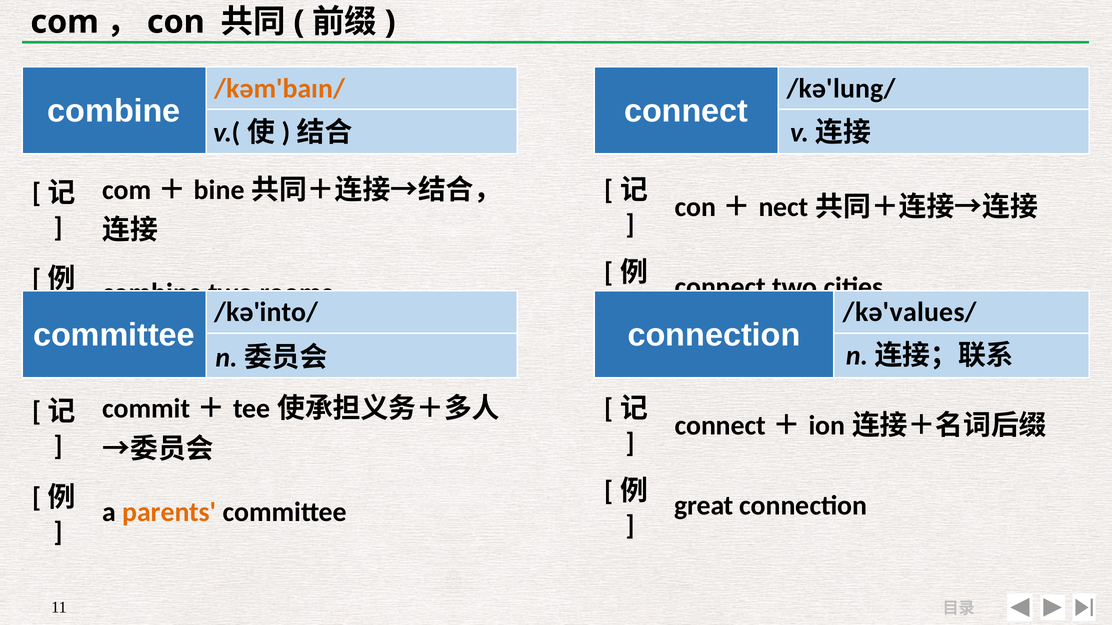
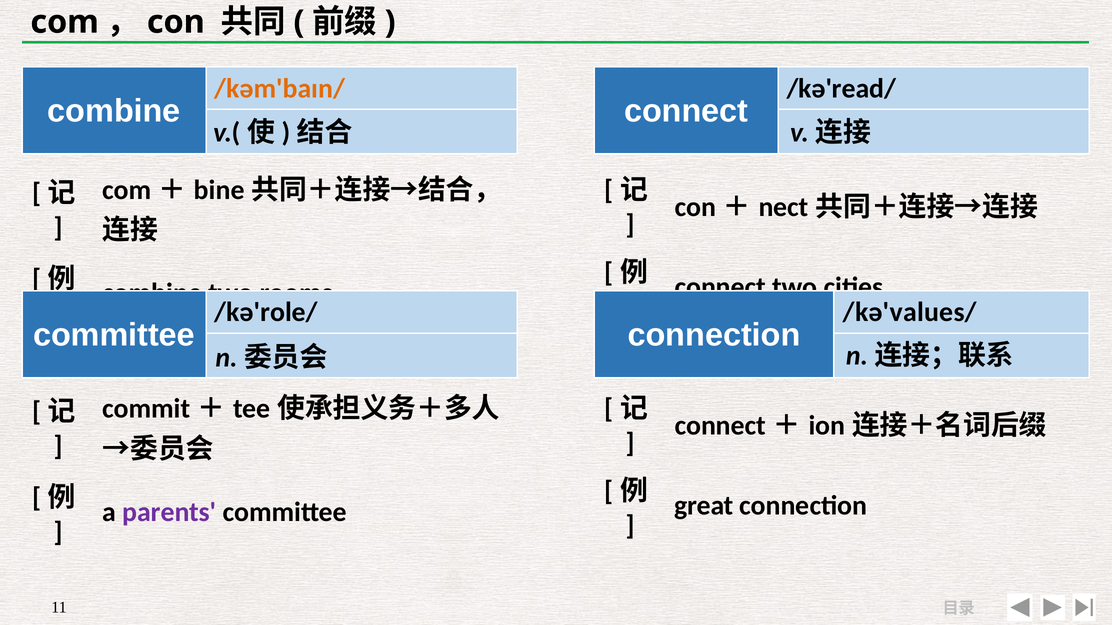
/kə'lung/: /kə'lung/ -> /kə'read/
/kə'into/: /kə'into/ -> /kə'role/
parents colour: orange -> purple
